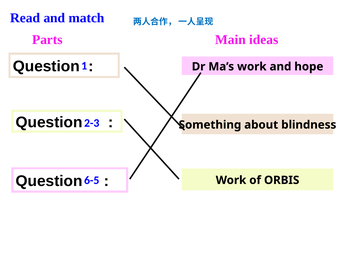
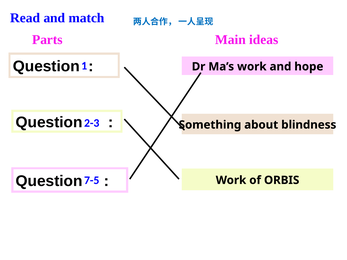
6-5: 6-5 -> 7-5
